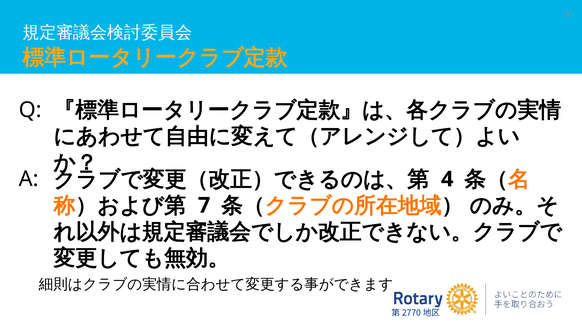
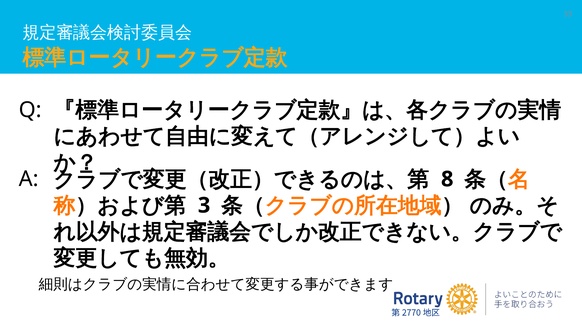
4: 4 -> 8
7: 7 -> 3
